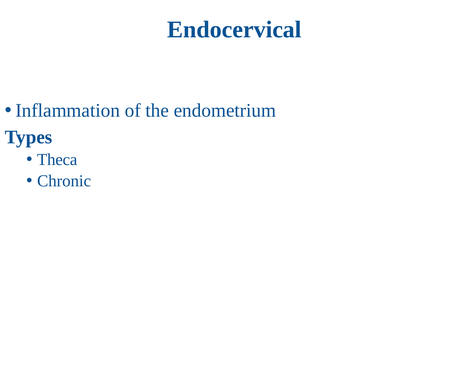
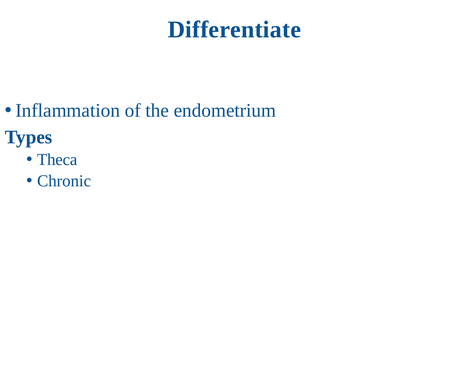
Endocervical: Endocervical -> Differentiate
